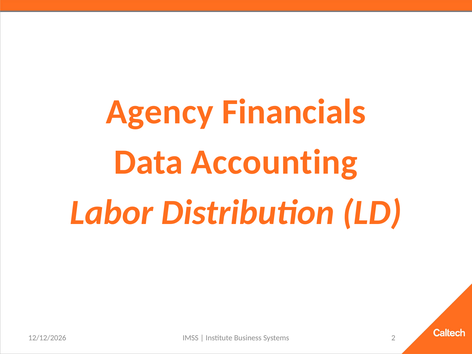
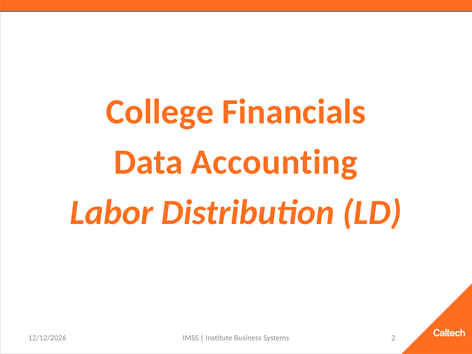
Agency: Agency -> College
